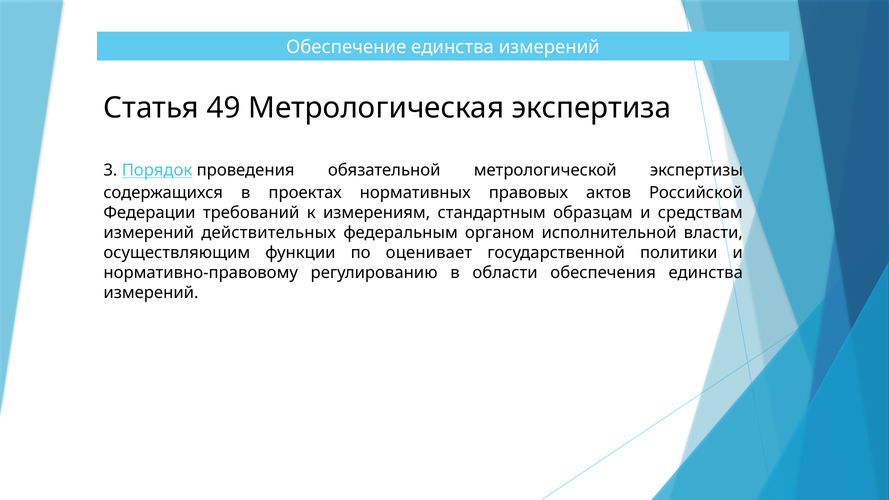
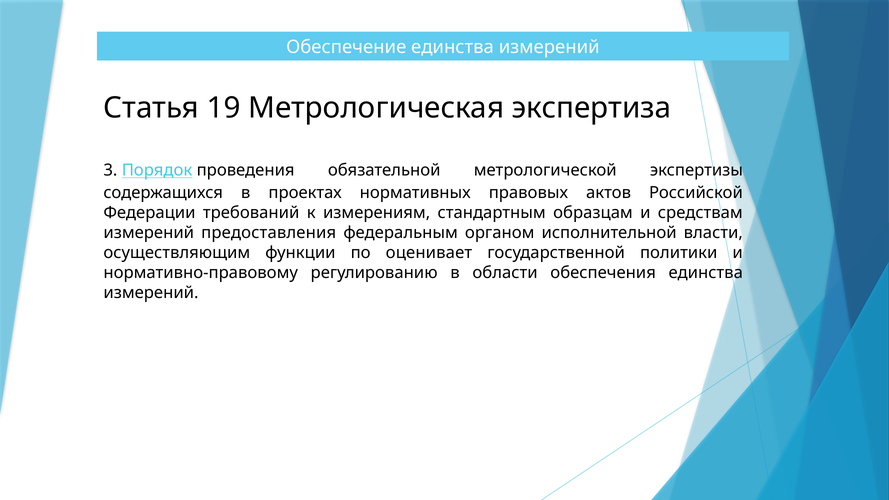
49: 49 -> 19
действительных: действительных -> предоставления
